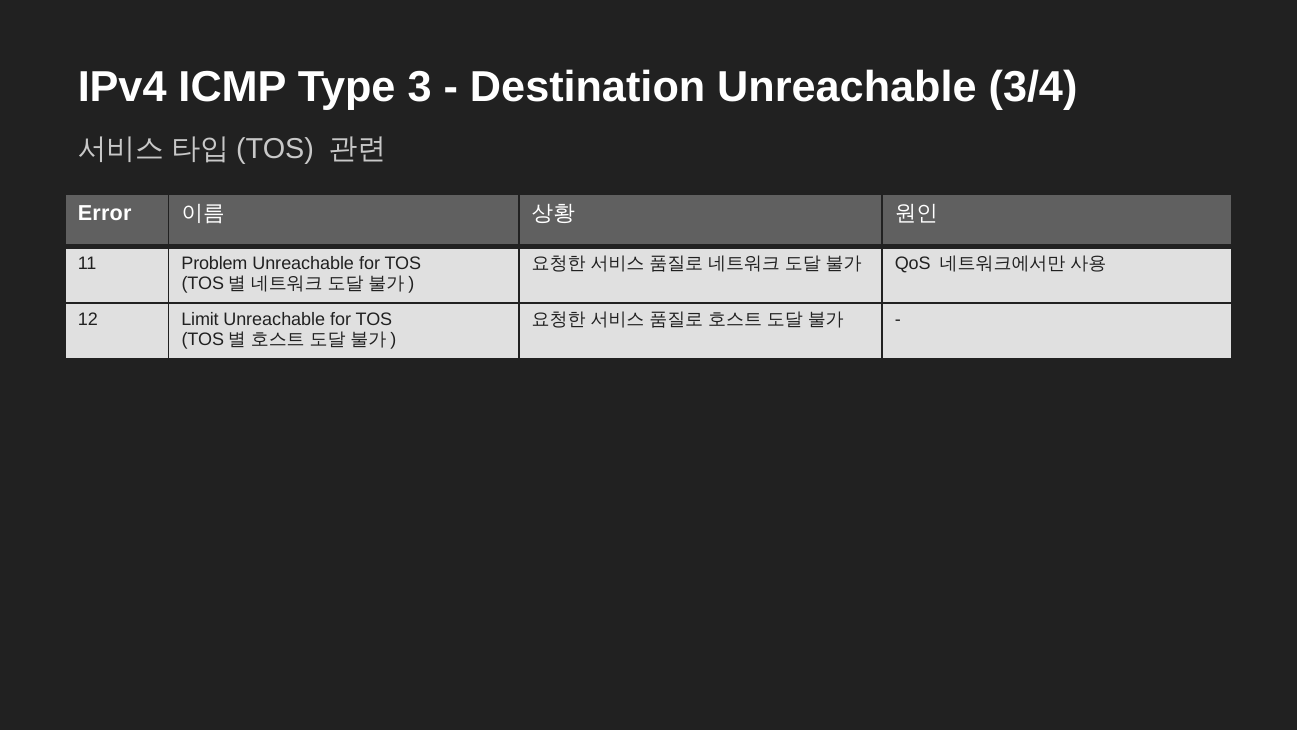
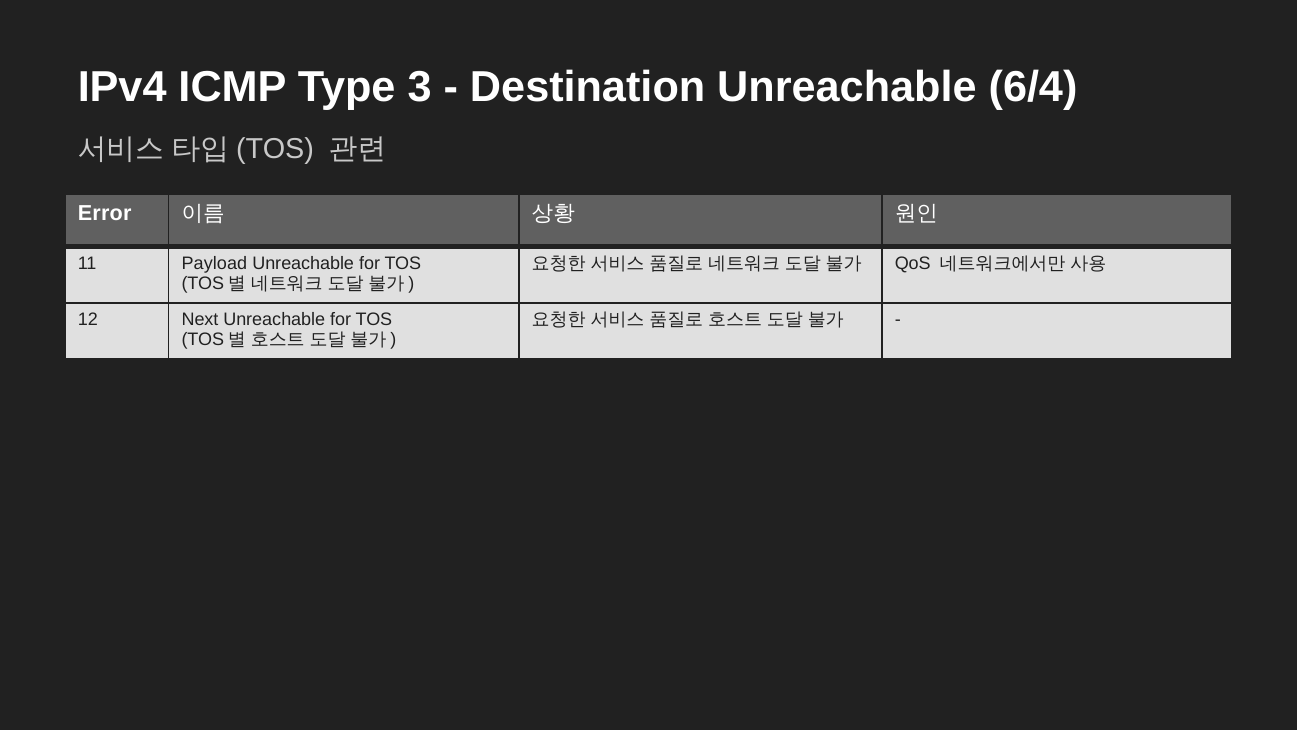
3/4: 3/4 -> 6/4
Problem: Problem -> Payload
Limit: Limit -> Next
